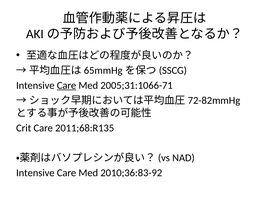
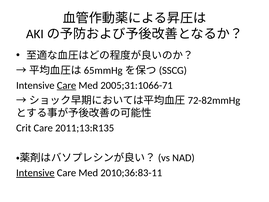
2011;68:R135: 2011;68:R135 -> 2011;13:R135
Intensive at (35, 173) underline: none -> present
2010;36:83-92: 2010;36:83-92 -> 2010;36:83-11
